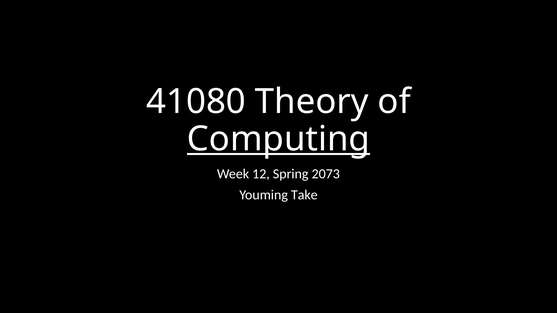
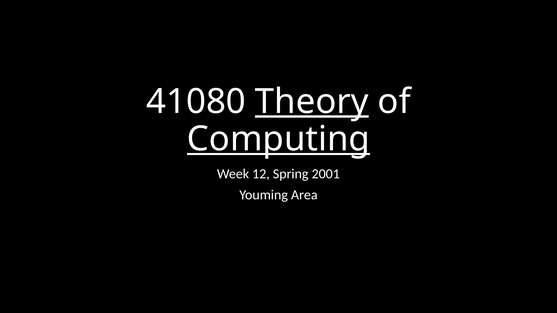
Theory underline: none -> present
2073: 2073 -> 2001
Take: Take -> Area
